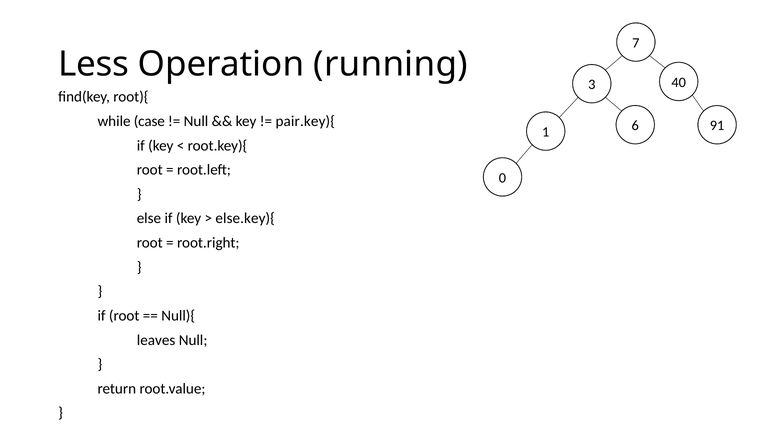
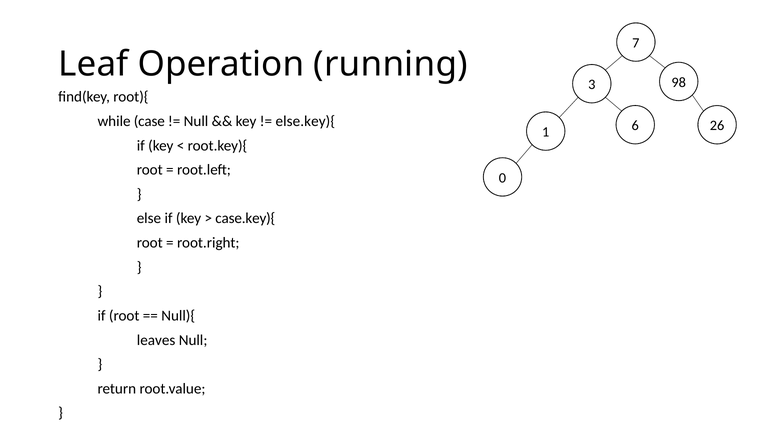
Less: Less -> Leaf
40: 40 -> 98
pair.key){: pair.key){ -> else.key){
91: 91 -> 26
else.key){: else.key){ -> case.key){
